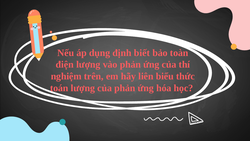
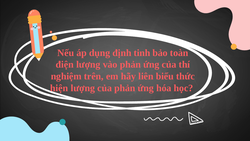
biết: biết -> tinh
toán: toán -> hiện
